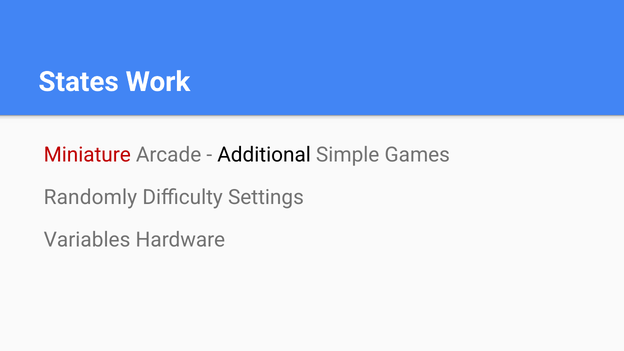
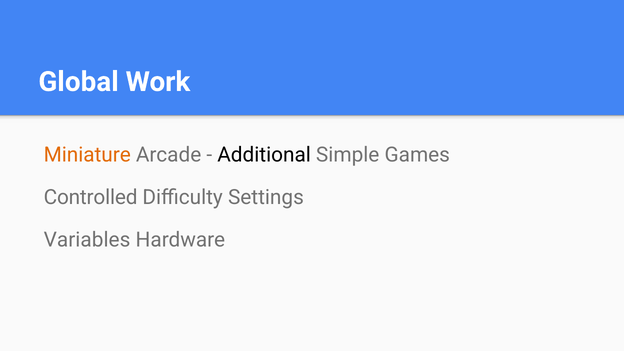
States: States -> Global
Miniature colour: red -> orange
Randomly: Randomly -> Controlled
